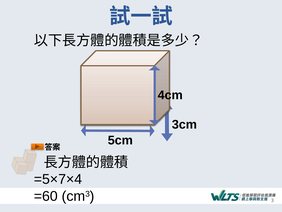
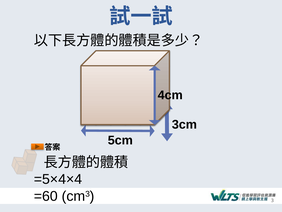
=5×7×4: =5×7×4 -> =5×4×4
